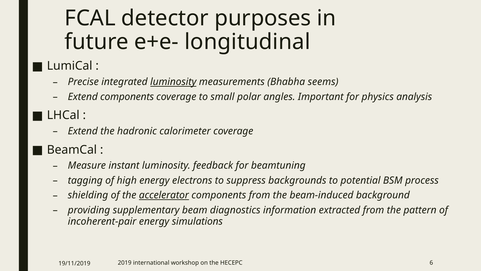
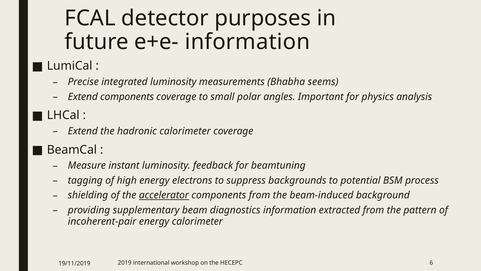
e+e- longitudinal: longitudinal -> information
luminosity at (173, 82) underline: present -> none
energy simulations: simulations -> calorimeter
